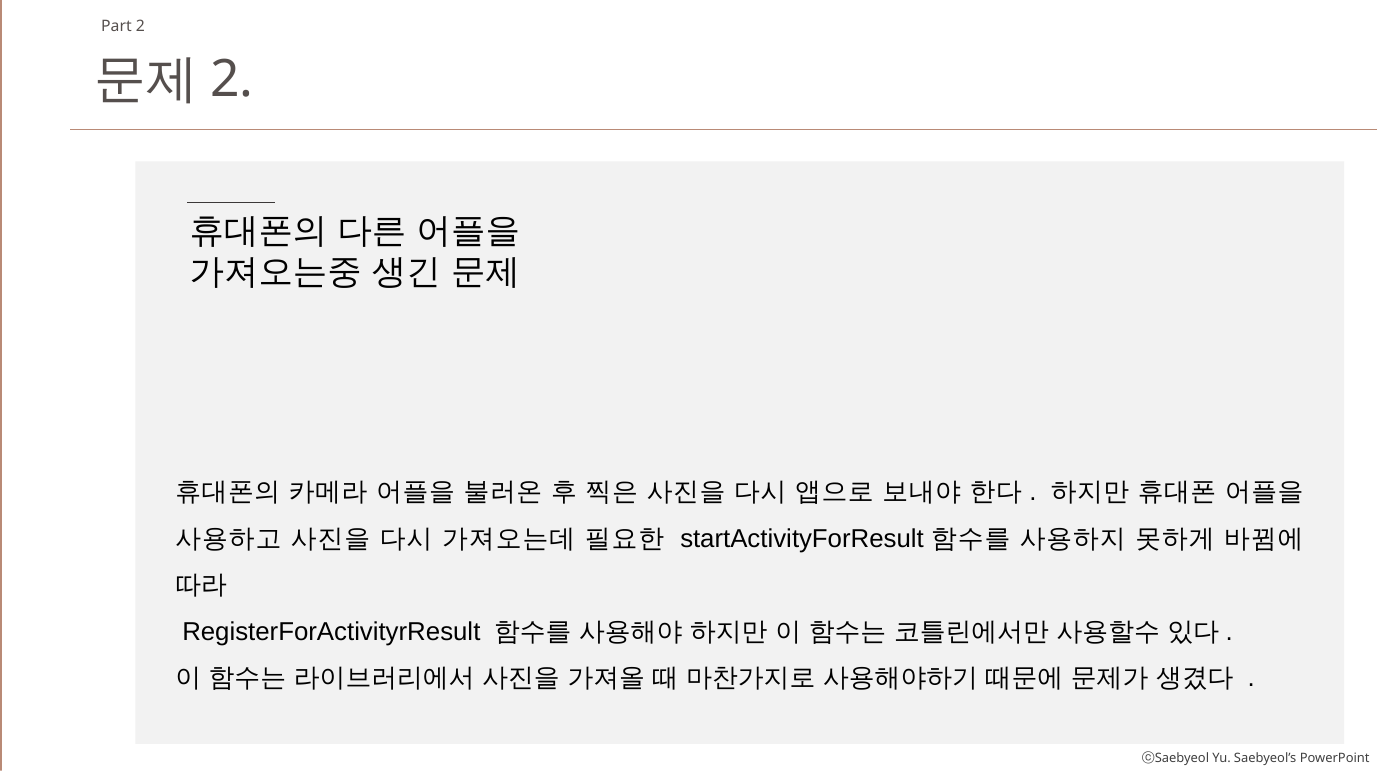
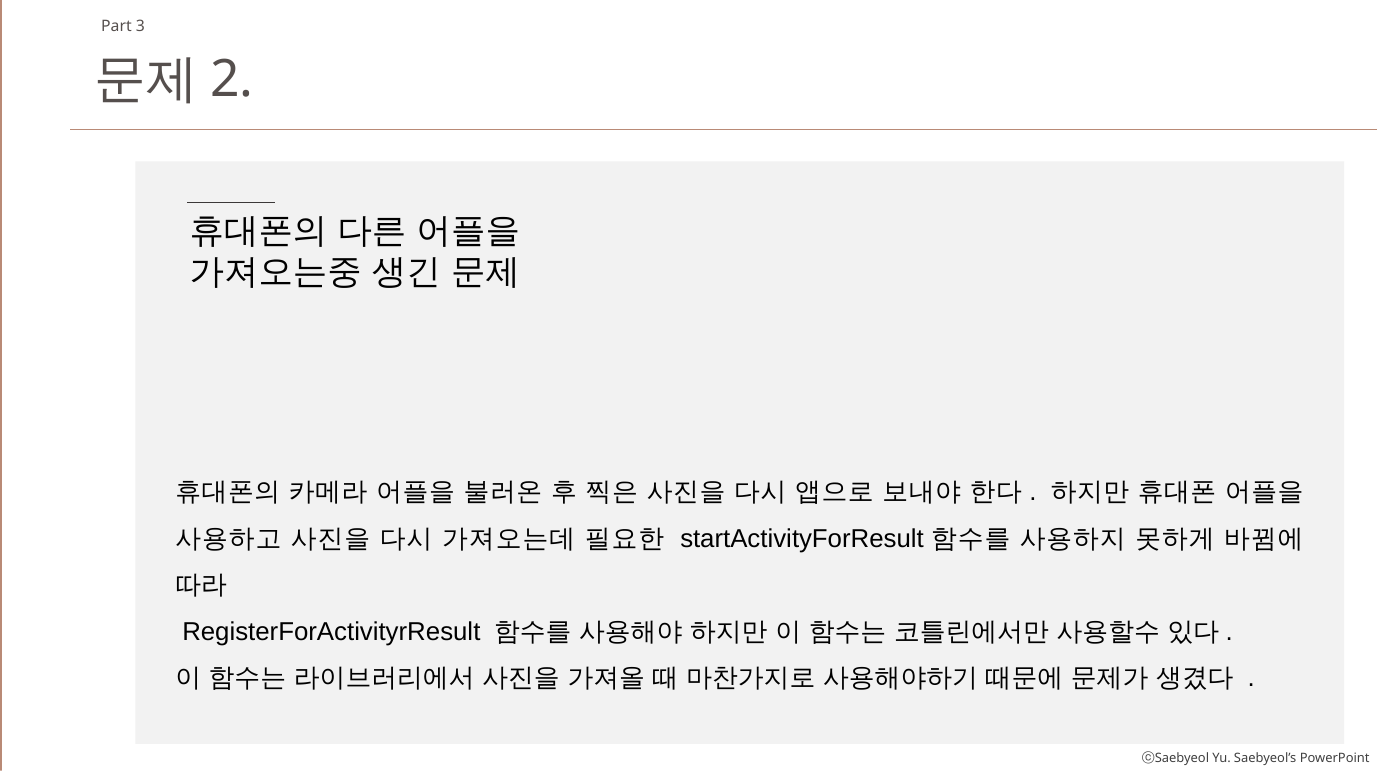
Part 2: 2 -> 3
